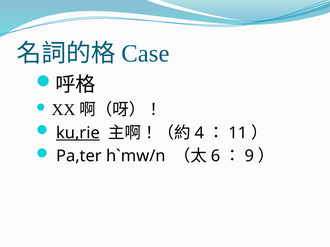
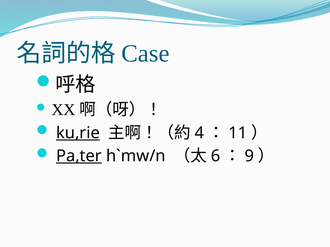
Pa,ter underline: none -> present
